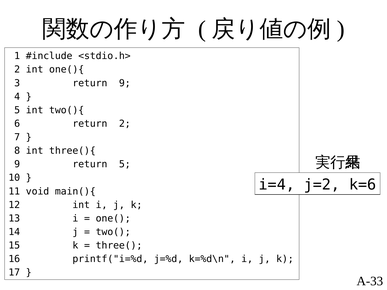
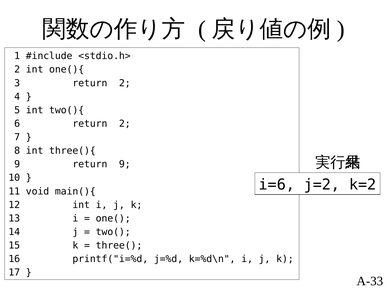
3 return 9: 9 -> 2
return 5: 5 -> 9
i=4: i=4 -> i=6
k=6: k=6 -> k=2
